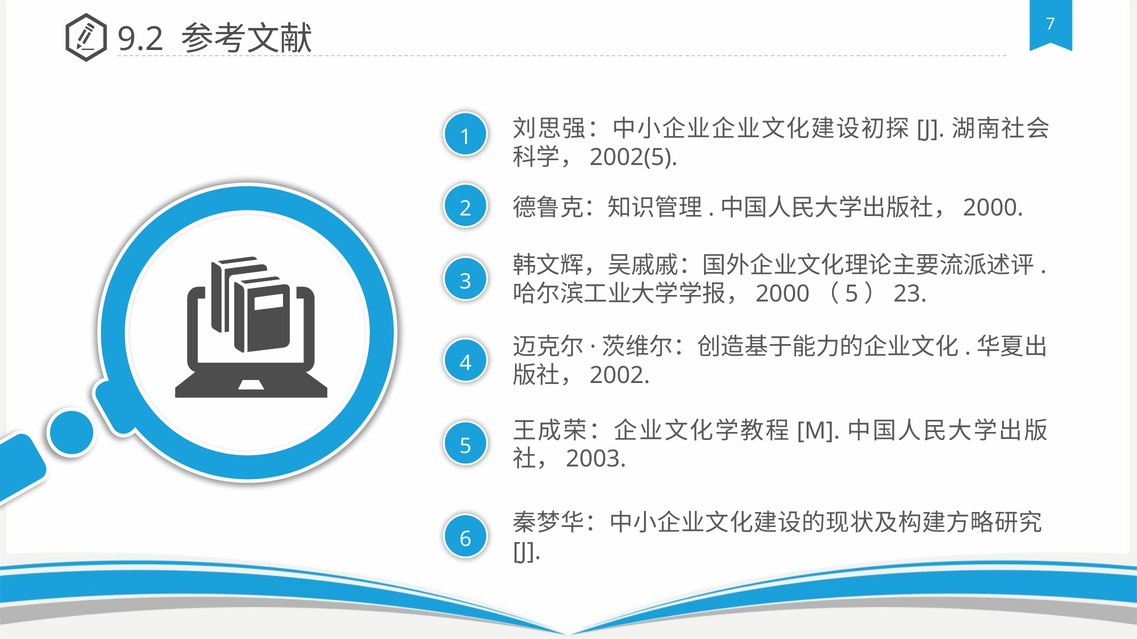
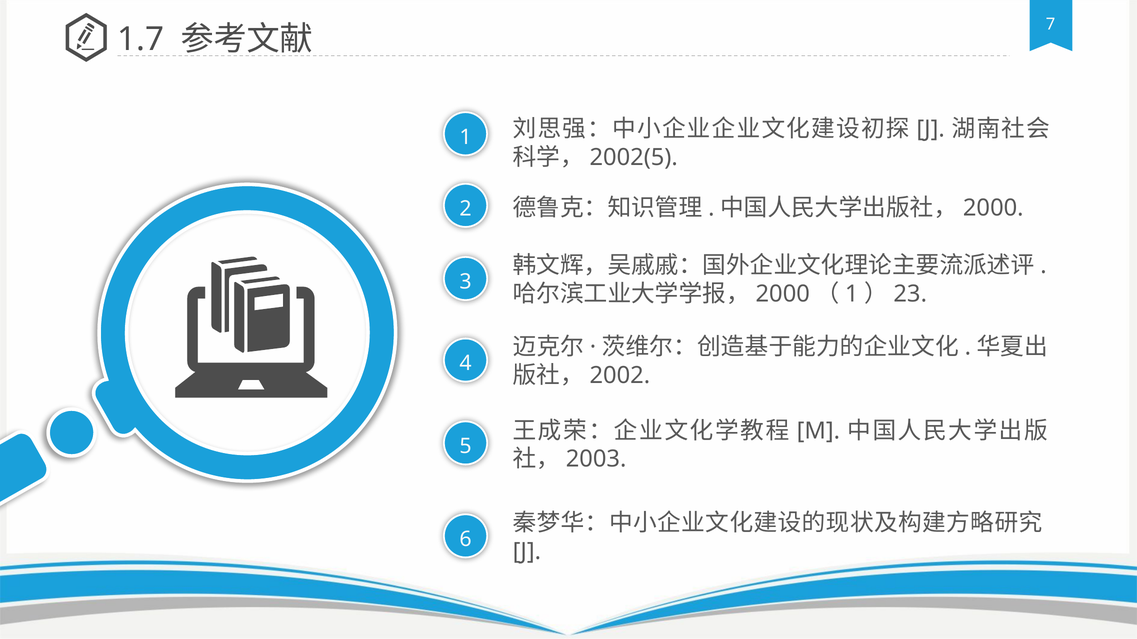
9.2: 9.2 -> 1.7
5 at (852, 294): 5 -> 1
